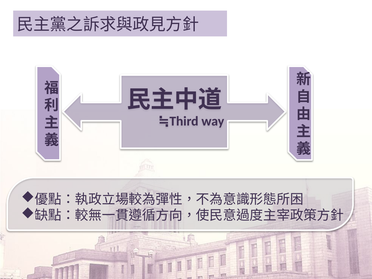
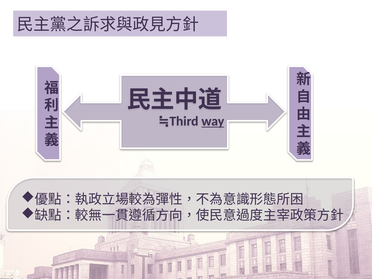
way underline: none -> present
